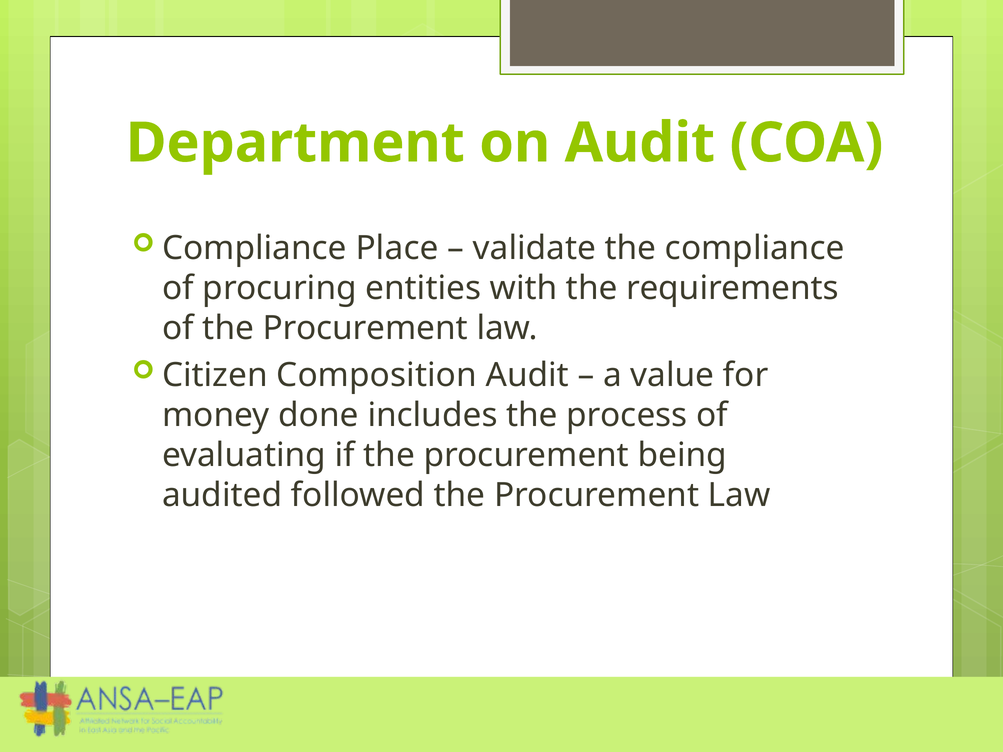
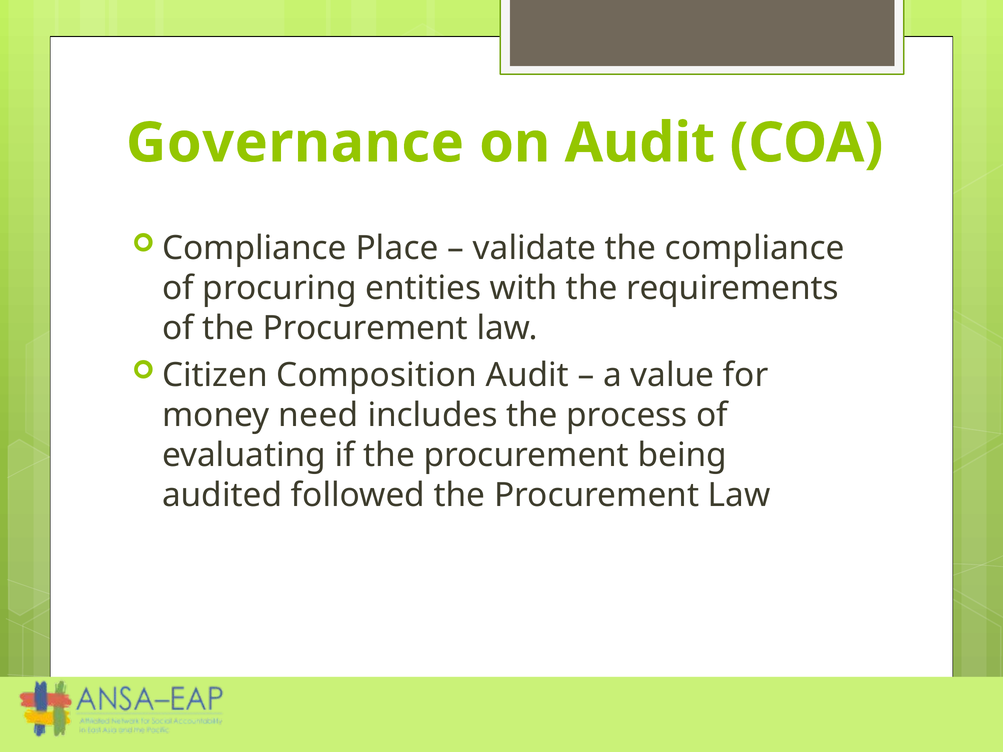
Department: Department -> Governance
done: done -> need
